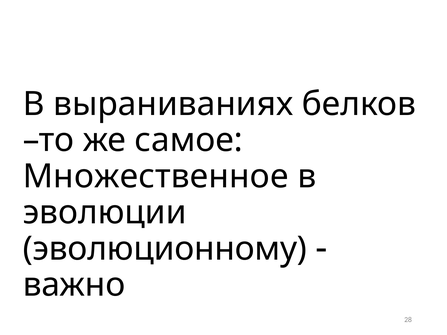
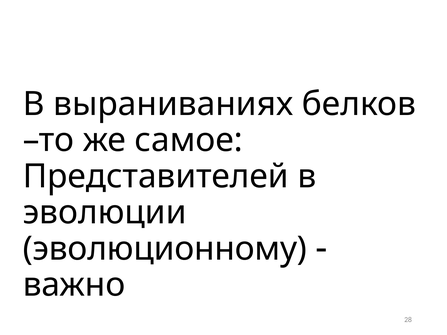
Множественное: Множественное -> Представителей
